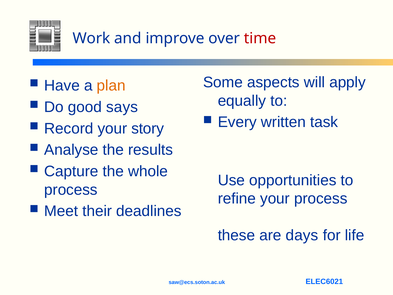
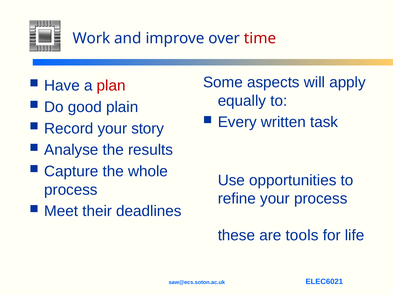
plan colour: orange -> red
says: says -> plain
days: days -> tools
